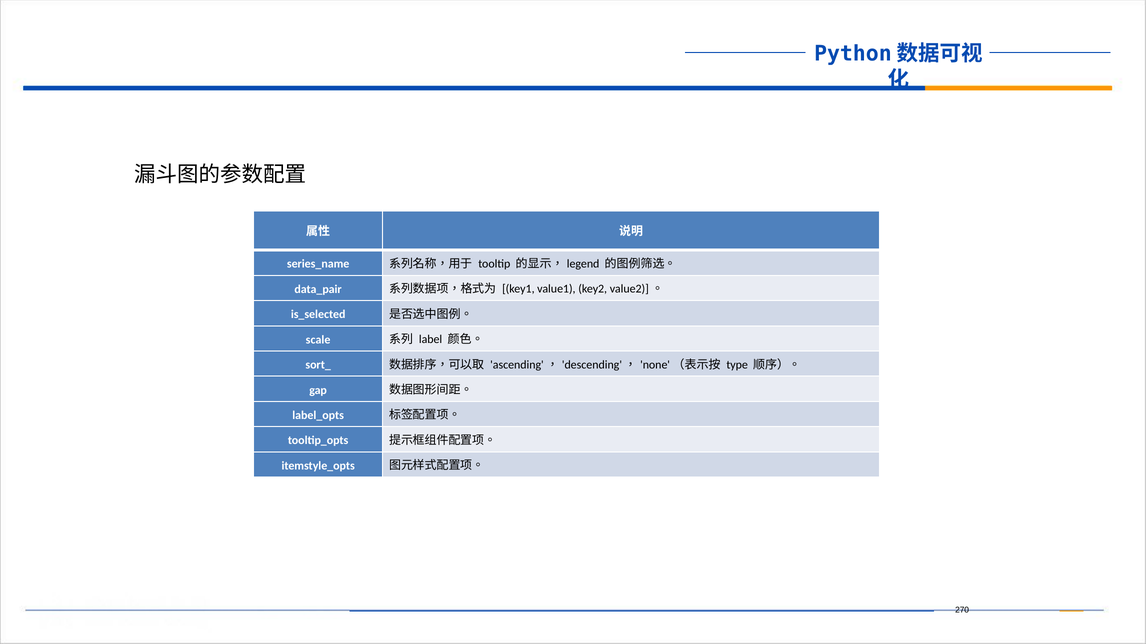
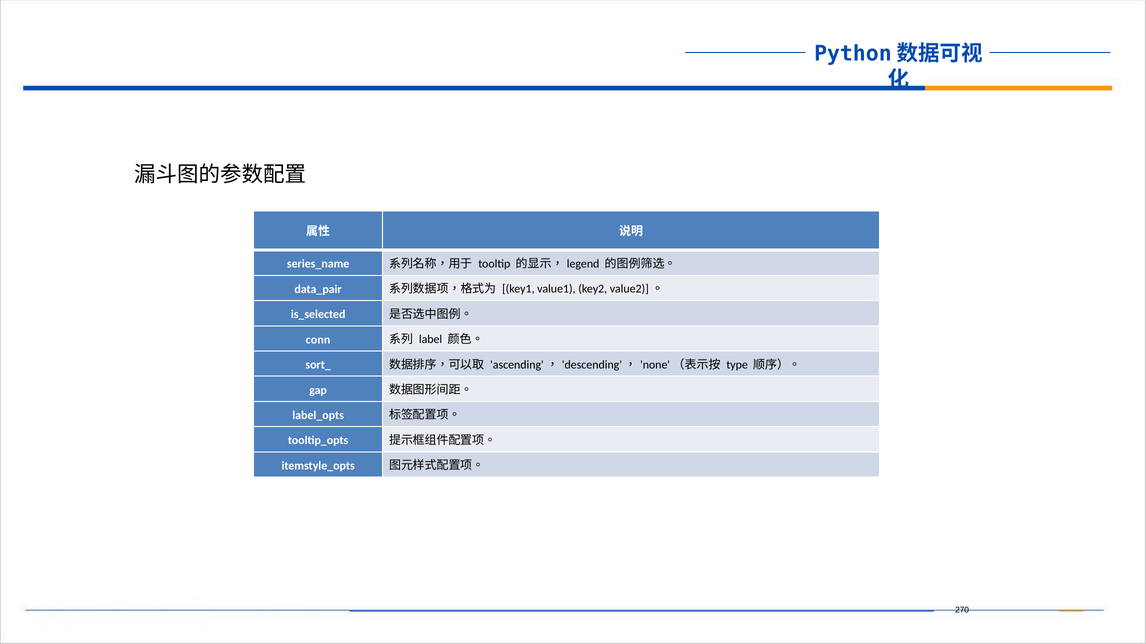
scale: scale -> conn
